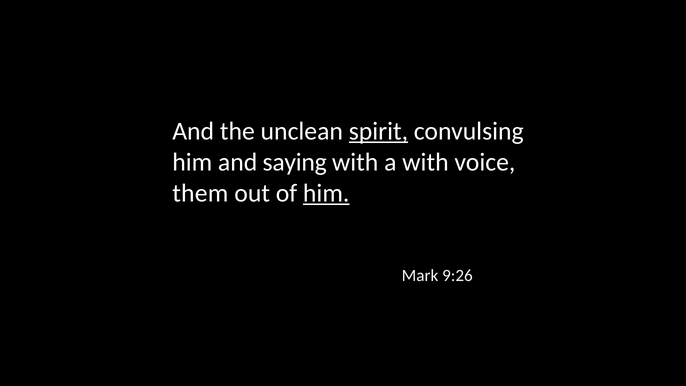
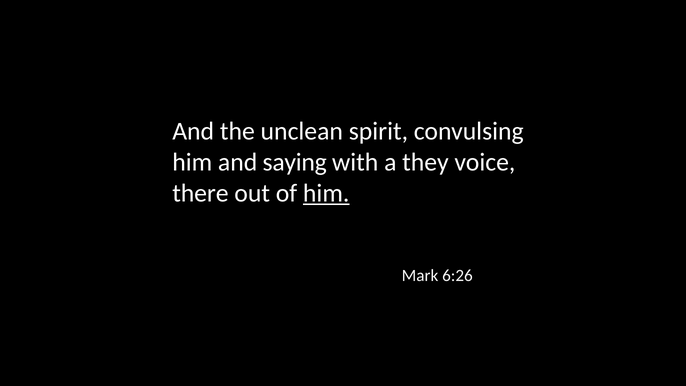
spirit underline: present -> none
a with: with -> they
them: them -> there
9:26: 9:26 -> 6:26
